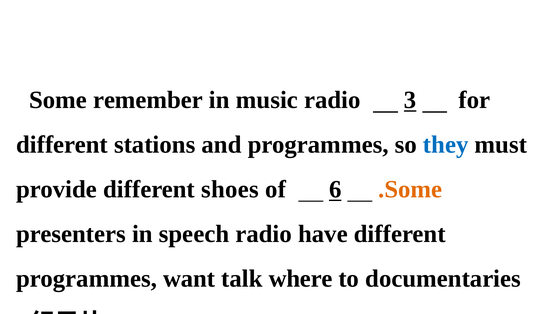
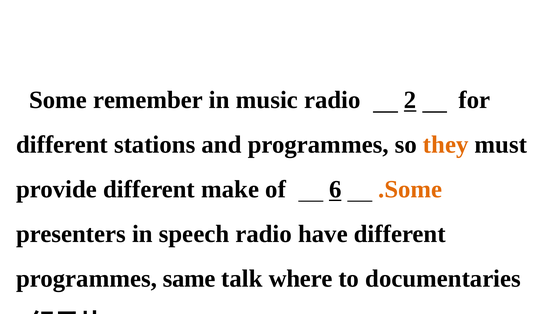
3: 3 -> 2
they colour: blue -> orange
shoes: shoes -> make
want: want -> same
